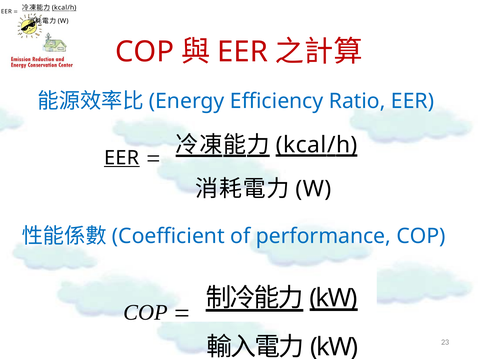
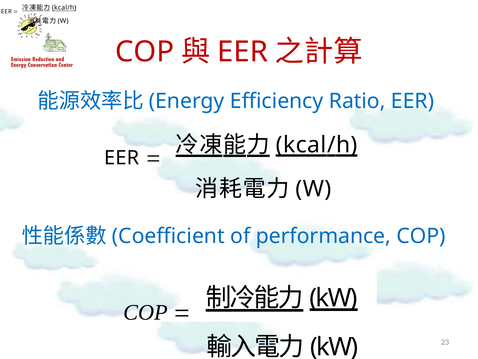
EER at (122, 158) underline: present -> none
